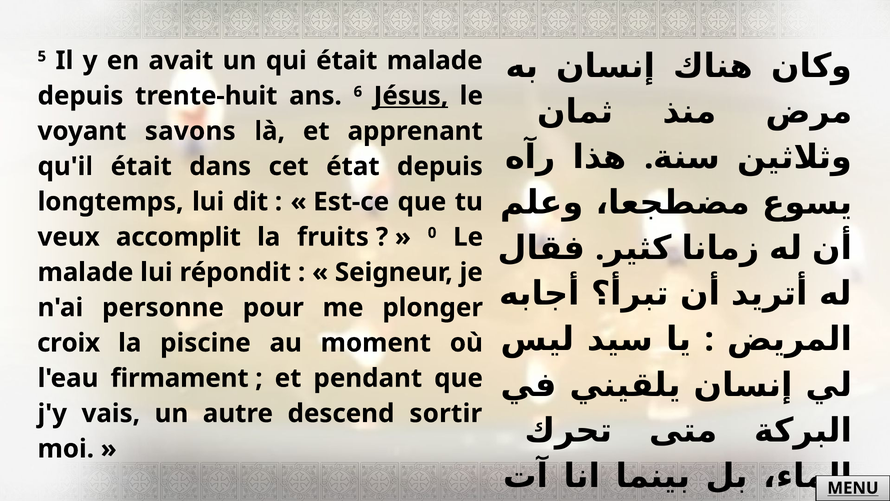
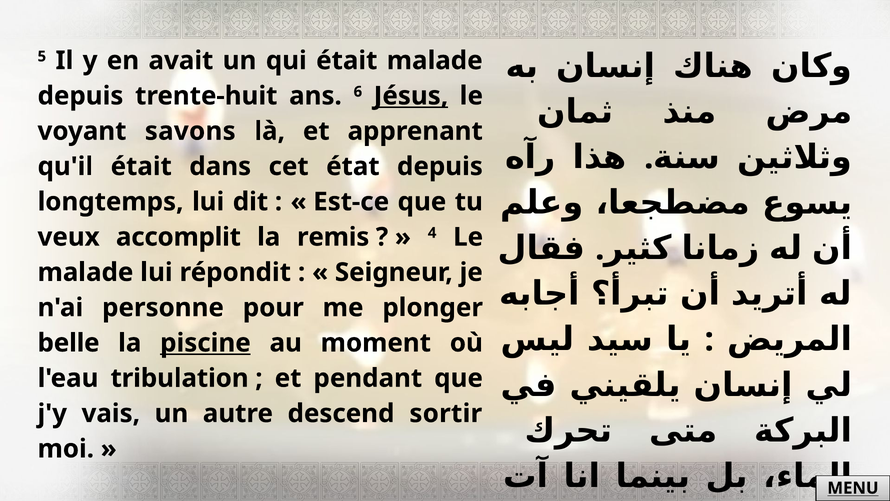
fruits: fruits -> remis
0: 0 -> 4
croix: croix -> belle
piscine underline: none -> present
firmament: firmament -> tribulation
